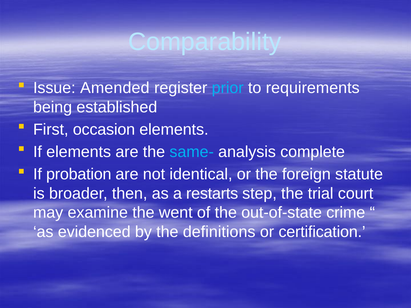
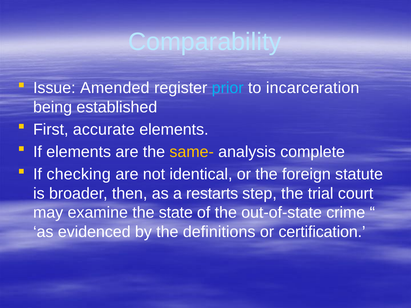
requirements: requirements -> incarceration
occasion: occasion -> accurate
same- colour: light blue -> yellow
probation: probation -> checking
went: went -> state
